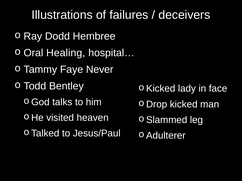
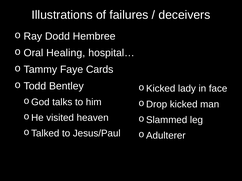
Never: Never -> Cards
